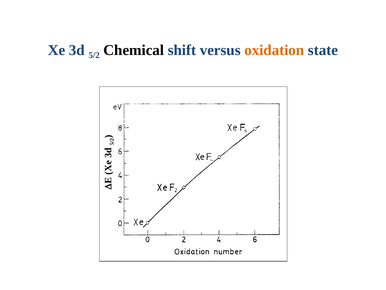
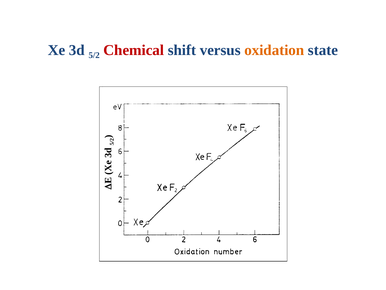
Chemical colour: black -> red
